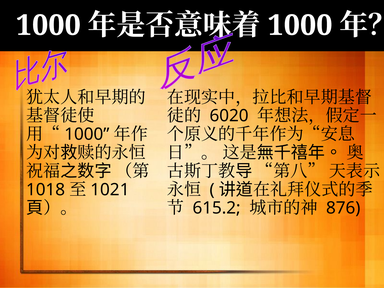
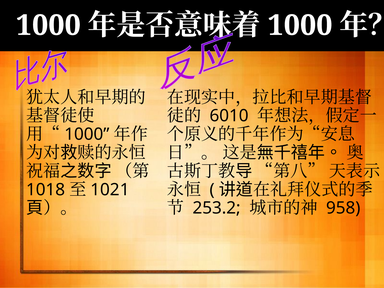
6020: 6020 -> 6010
615.2: 615.2 -> 253.2
876: 876 -> 958
